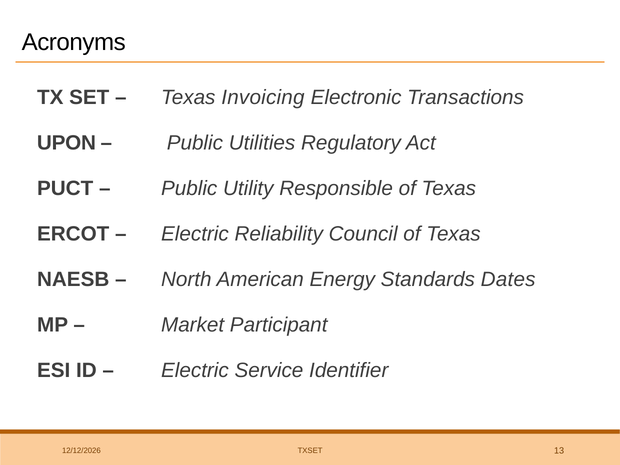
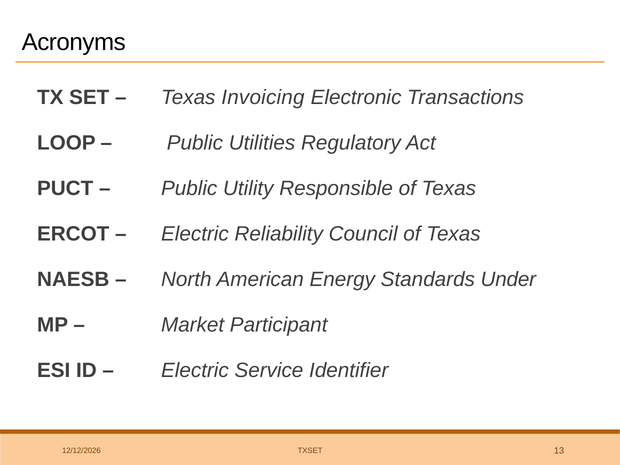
UPON: UPON -> LOOP
Dates: Dates -> Under
